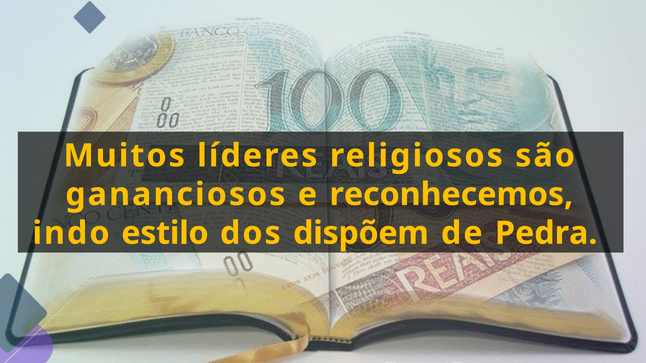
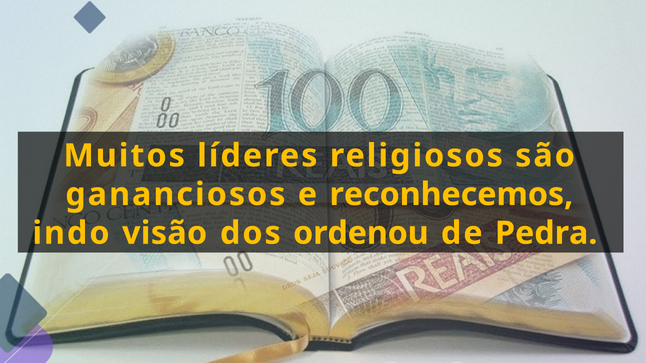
estilo: estilo -> visão
dispõem: dispõem -> ordenou
